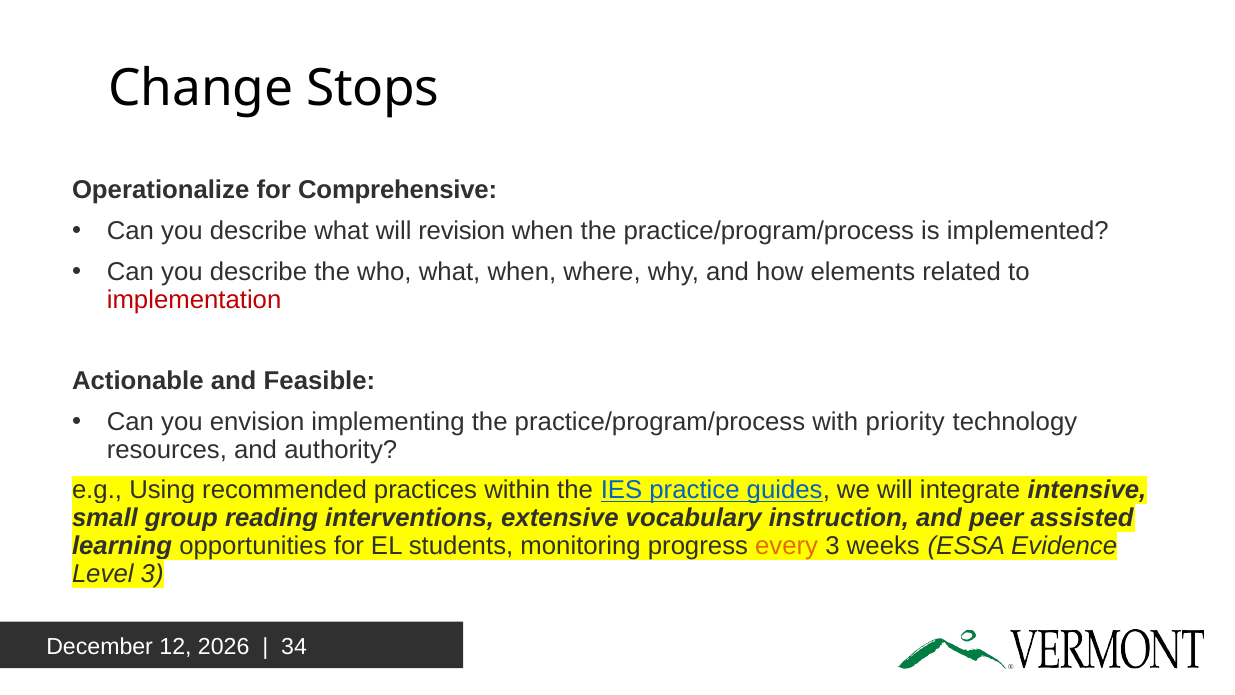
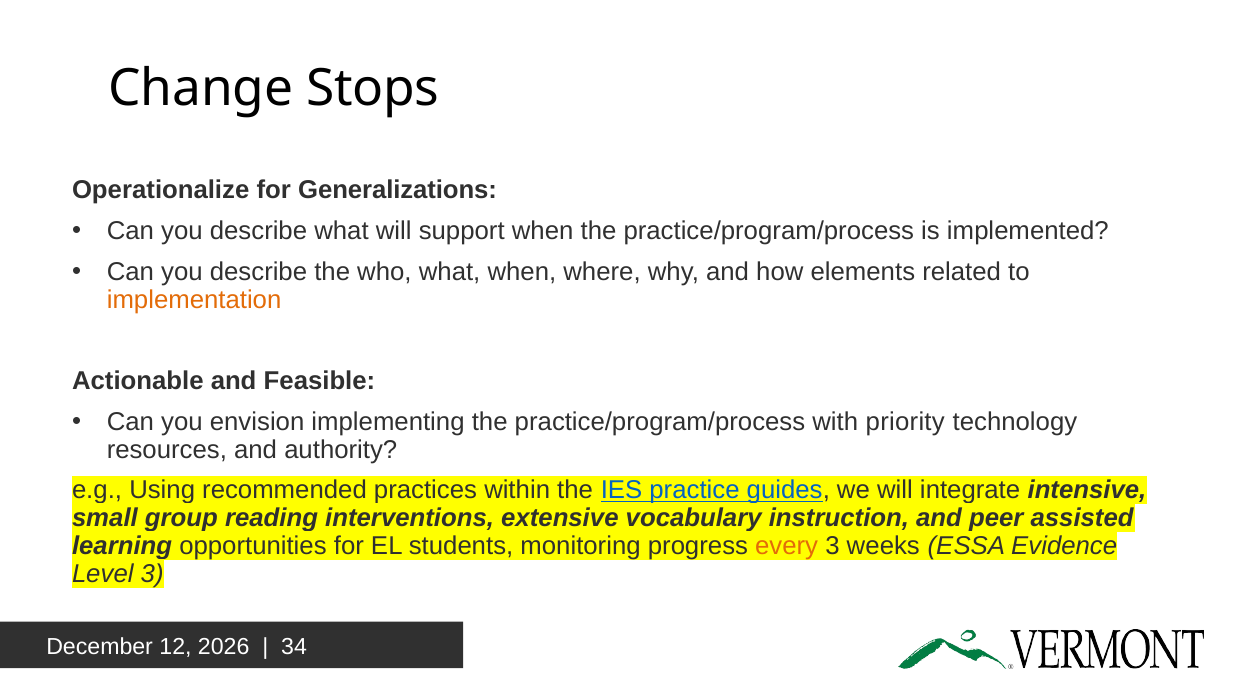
Comprehensive: Comprehensive -> Generalizations
revision: revision -> support
implementation colour: red -> orange
